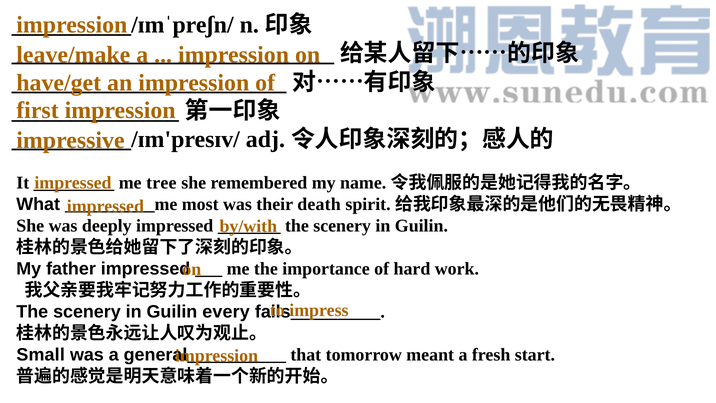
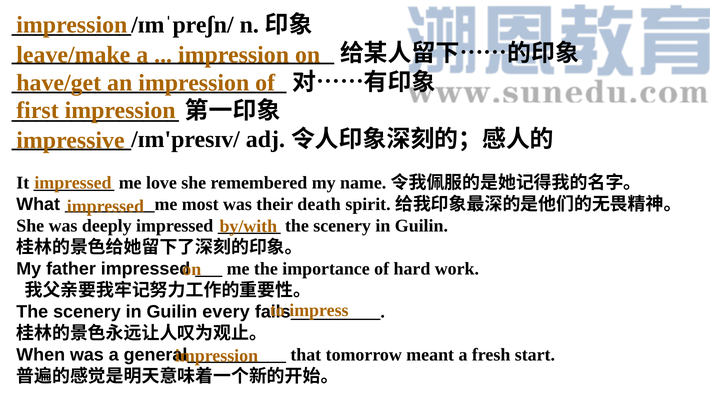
tree: tree -> love
Small: Small -> When
